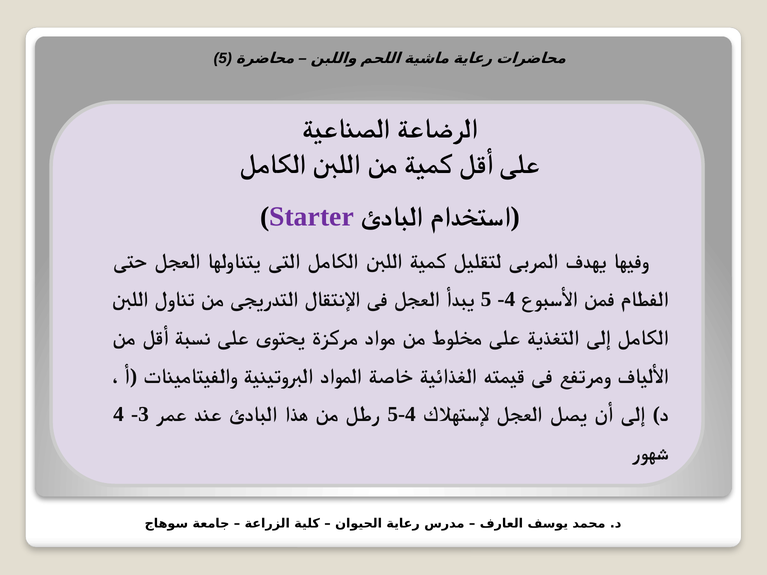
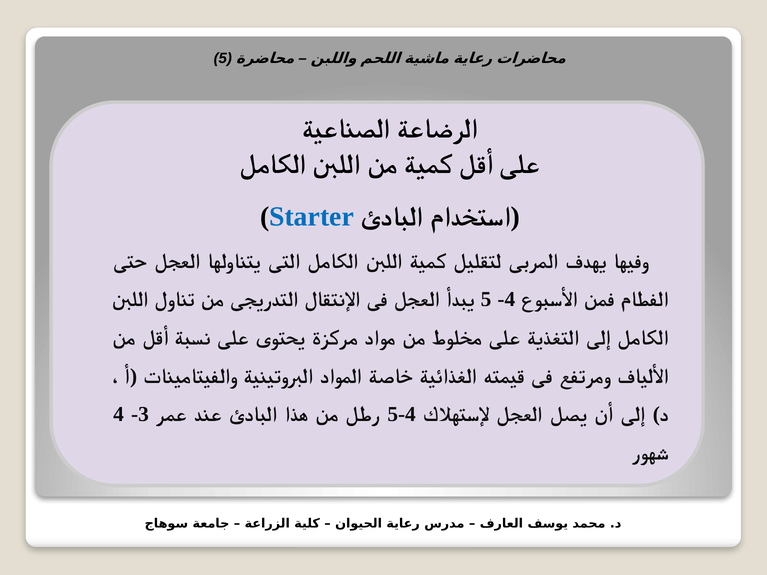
Starter colour: purple -> blue
